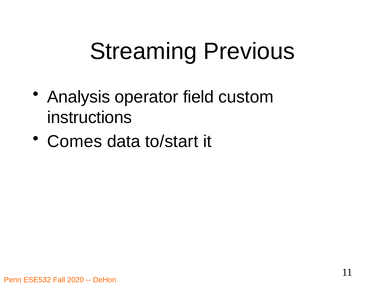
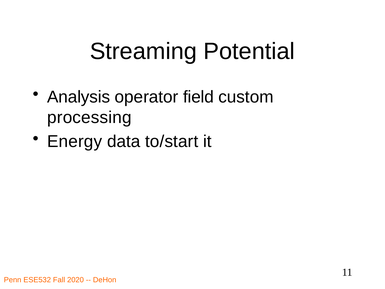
Previous: Previous -> Potential
instructions: instructions -> processing
Comes: Comes -> Energy
